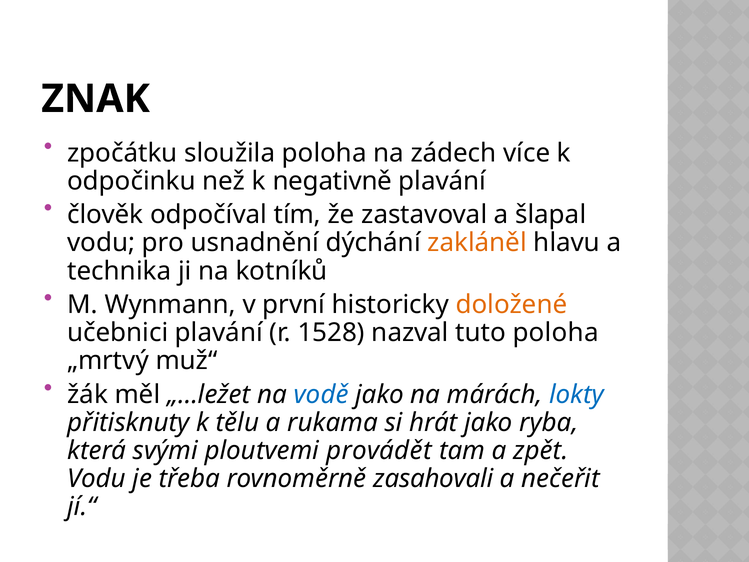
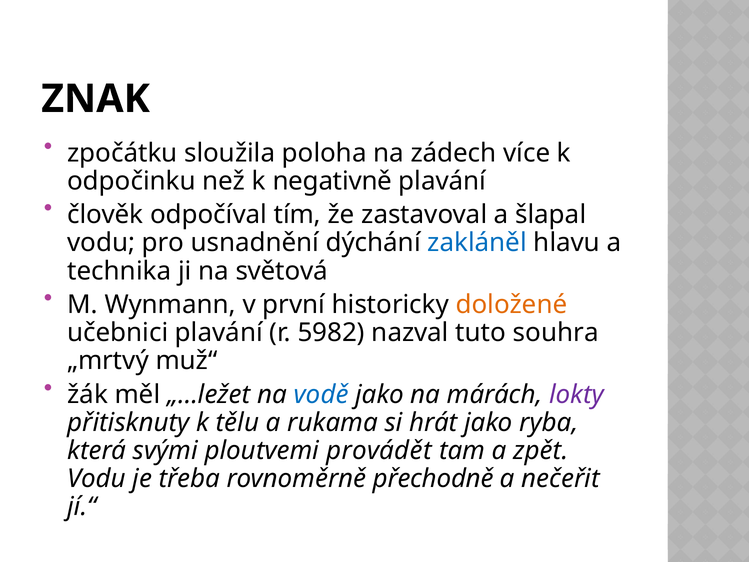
zakláněl colour: orange -> blue
kotníků: kotníků -> světová
1528: 1528 -> 5982
tuto poloha: poloha -> souhra
lokty colour: blue -> purple
zasahovali: zasahovali -> přechodně
